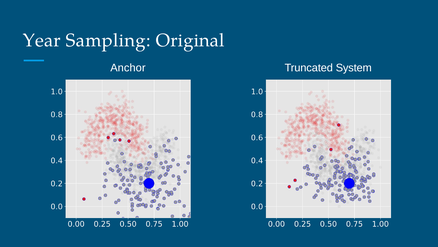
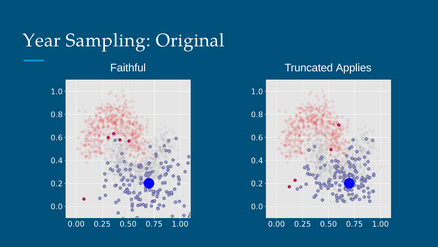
Anchor: Anchor -> Faithful
System: System -> Applies
